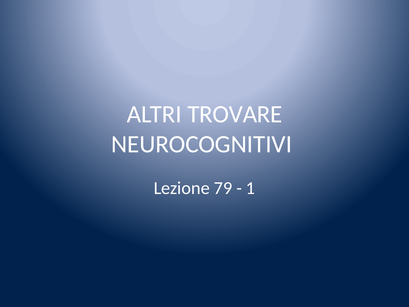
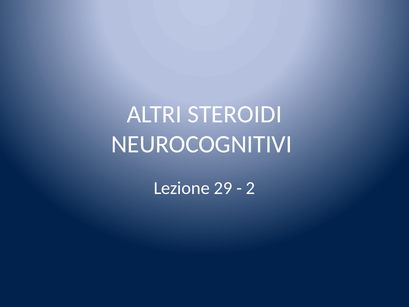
TROVARE: TROVARE -> STEROIDI
79: 79 -> 29
1: 1 -> 2
